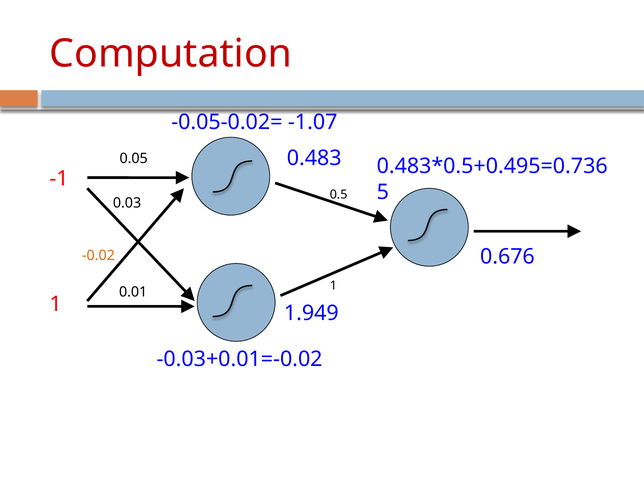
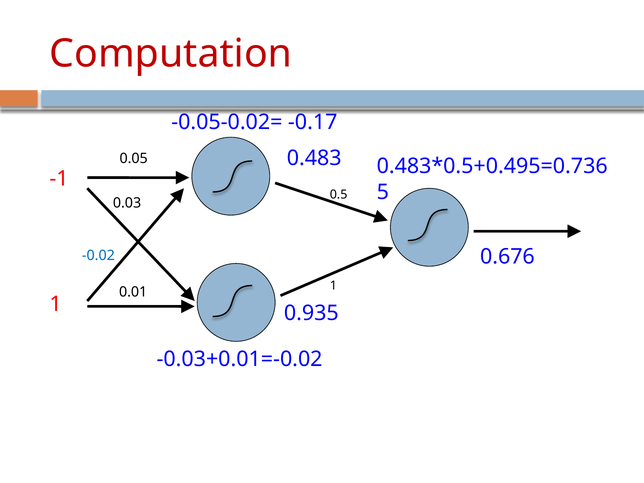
-1.07: -1.07 -> -0.17
-0.02 colour: orange -> blue
1.949: 1.949 -> 0.935
